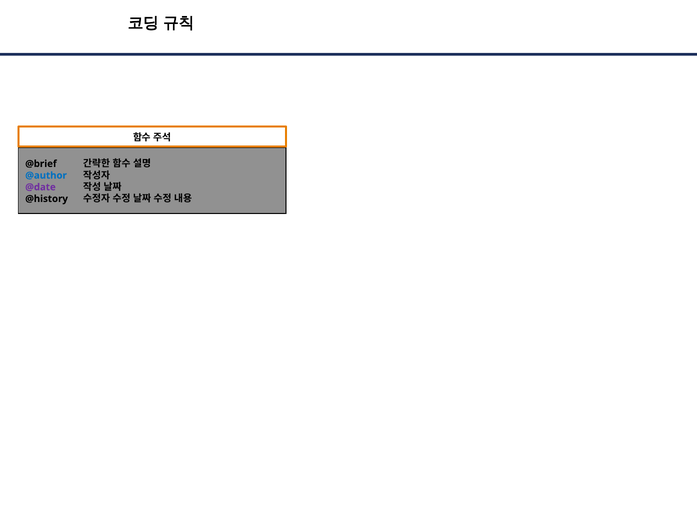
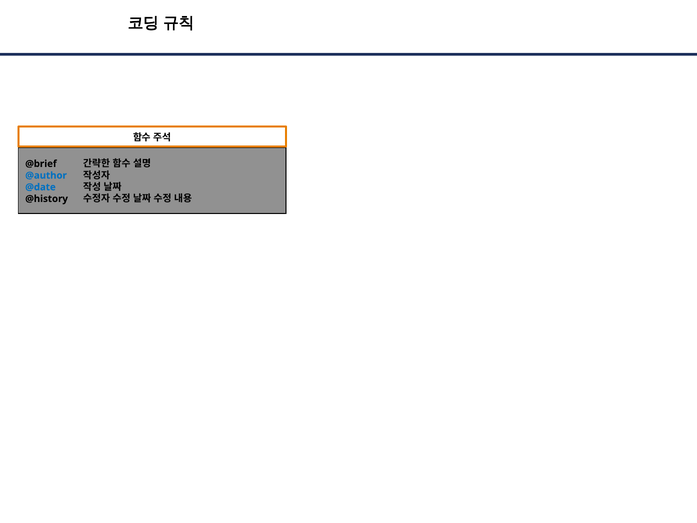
@date colour: purple -> blue
